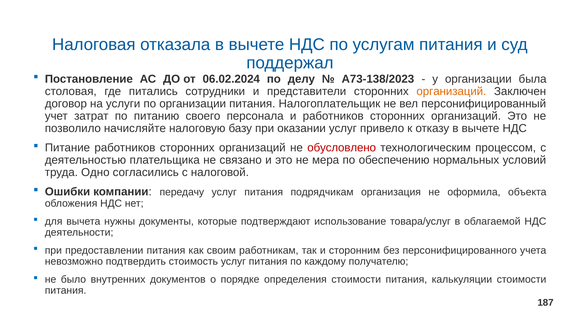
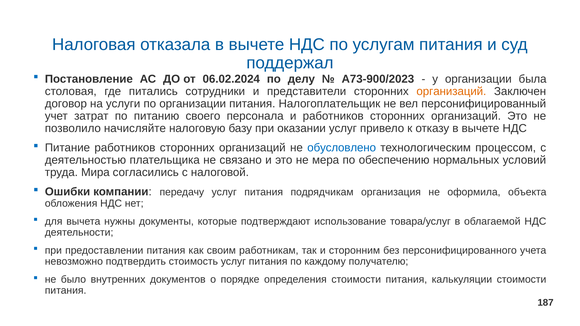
А73-138/2023: А73-138/2023 -> А73-900/2023
обусловлено colour: red -> blue
Одно: Одно -> Мира
